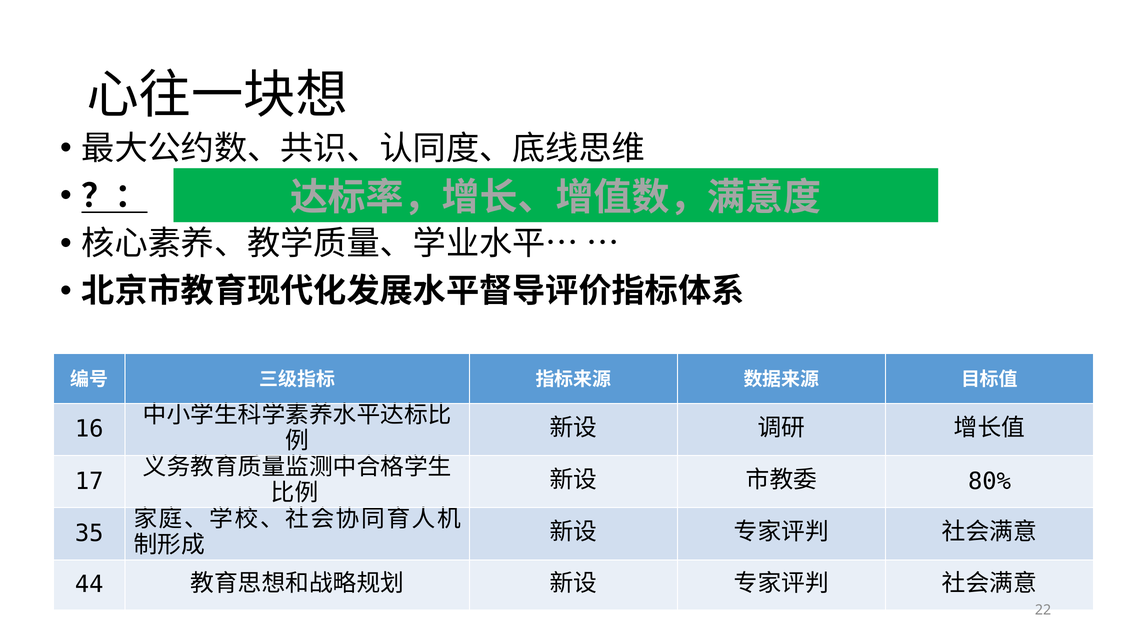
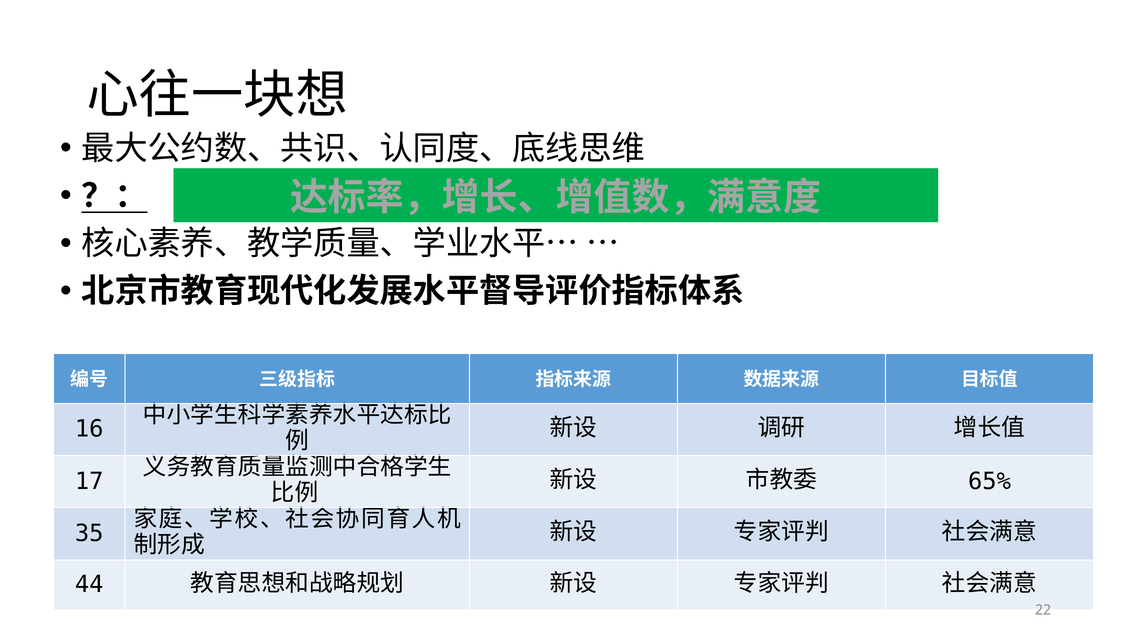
80%: 80% -> 65%
